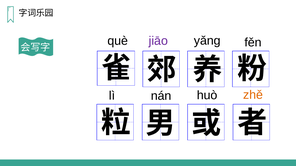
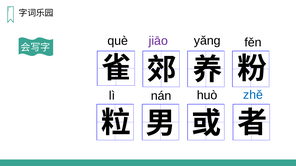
zhě colour: orange -> blue
